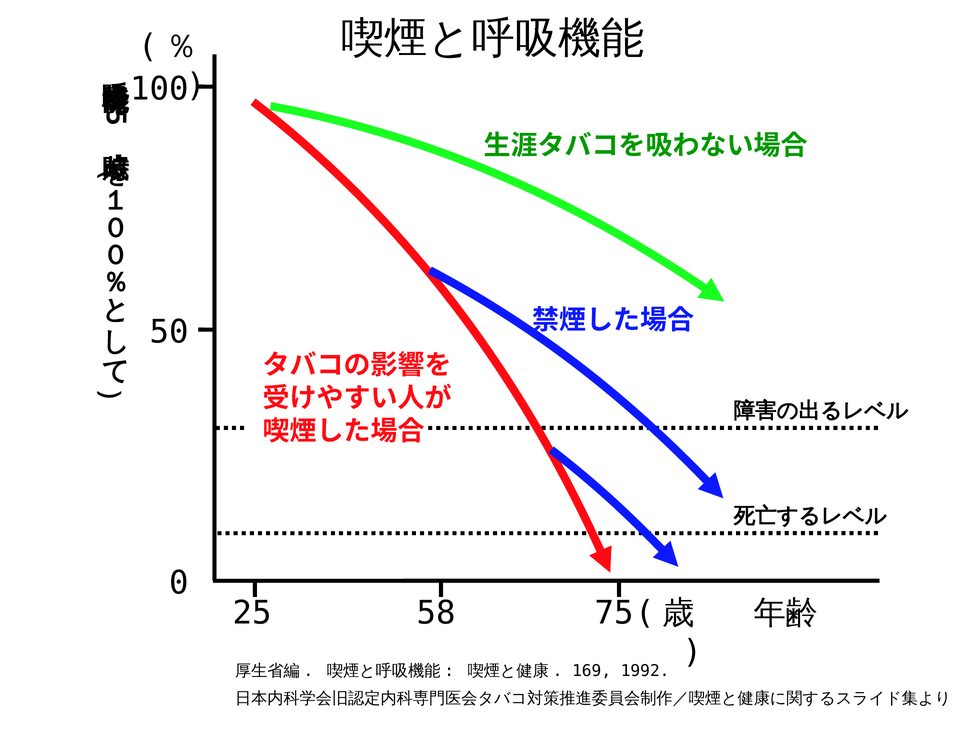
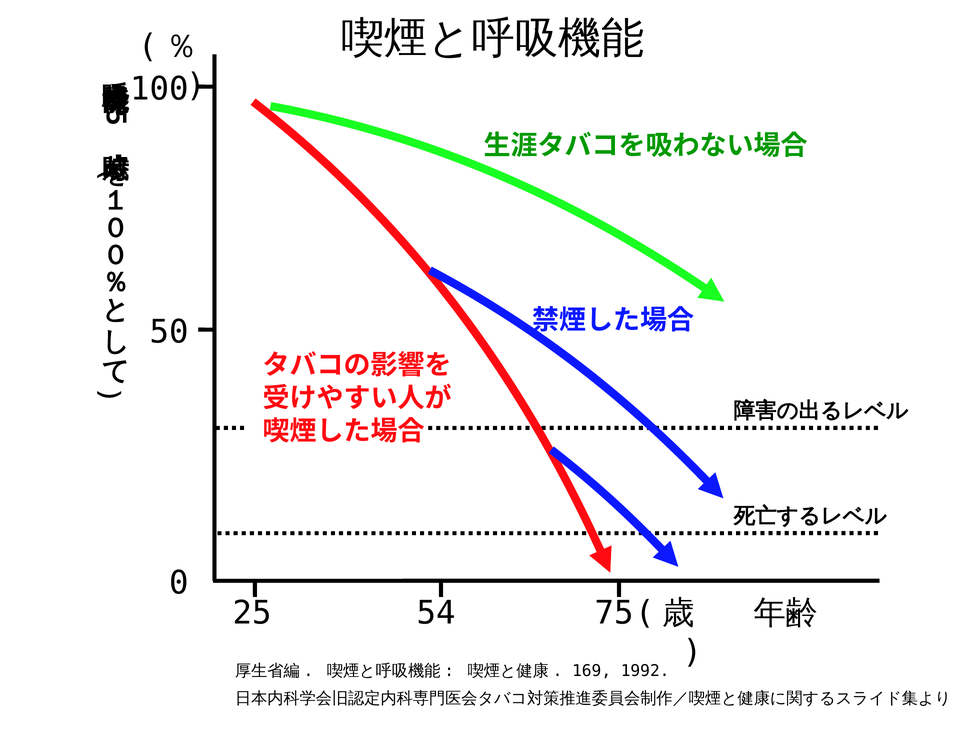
58: 58 -> 54
